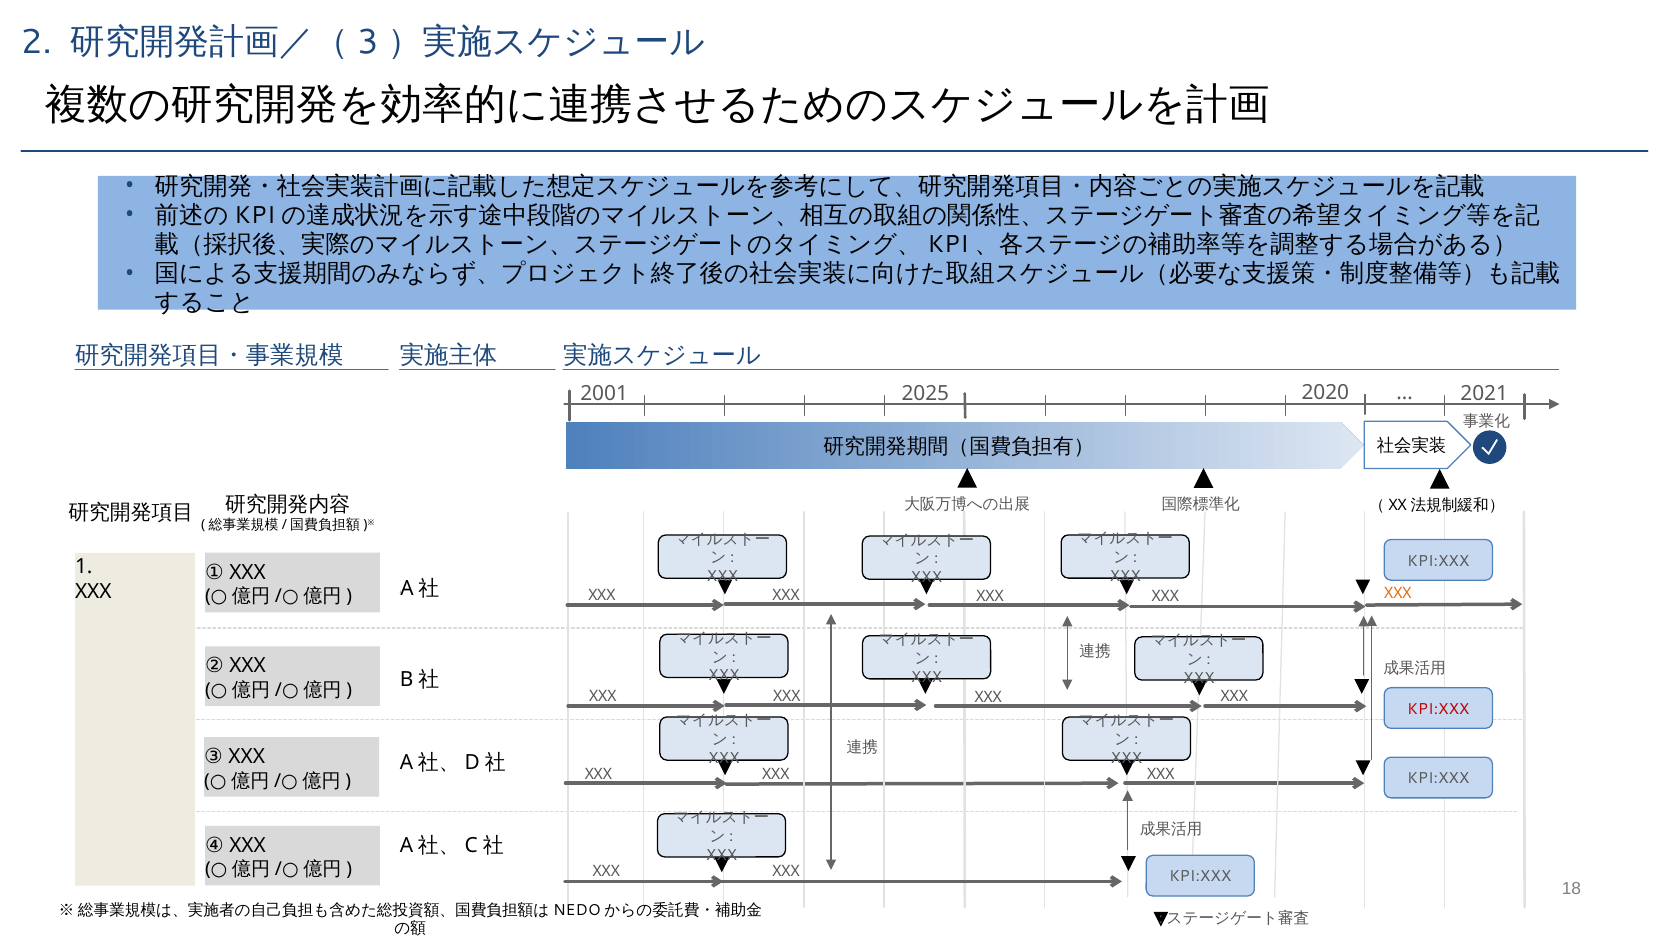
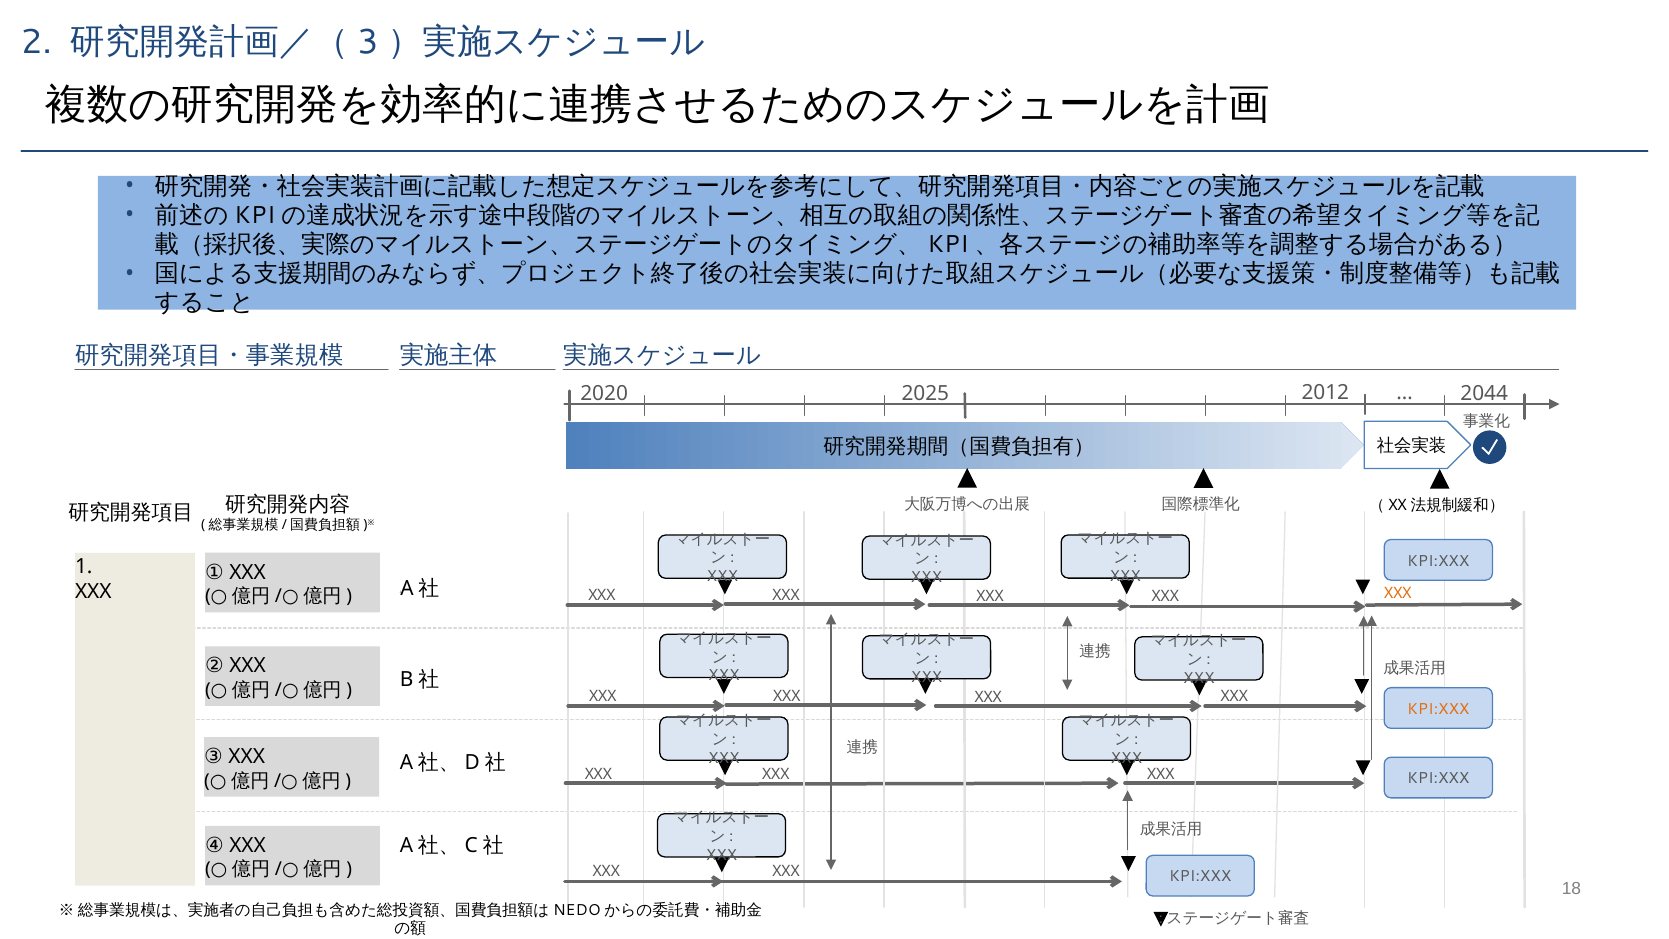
2001: 2001 -> 2020
2020: 2020 -> 2012
2021: 2021 -> 2044
KPI:XXX at (1438, 709) colour: red -> orange
